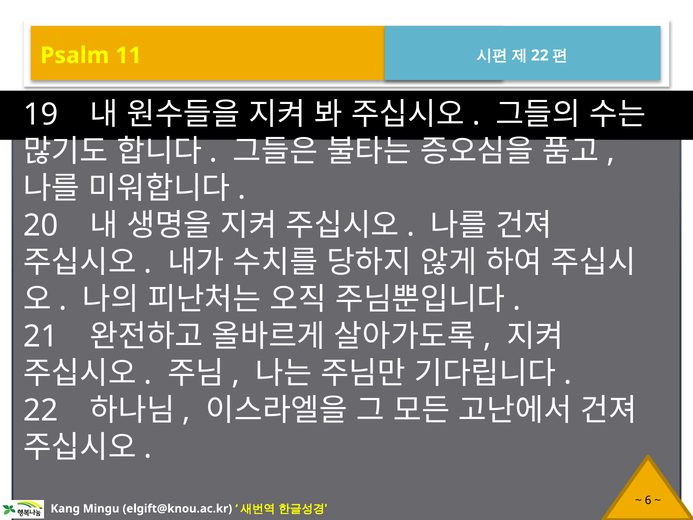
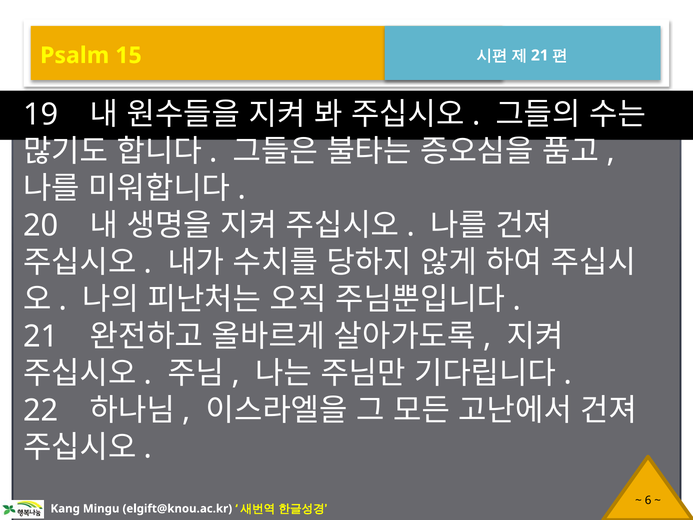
11: 11 -> 15
22 at (540, 55): 22 -> 21
